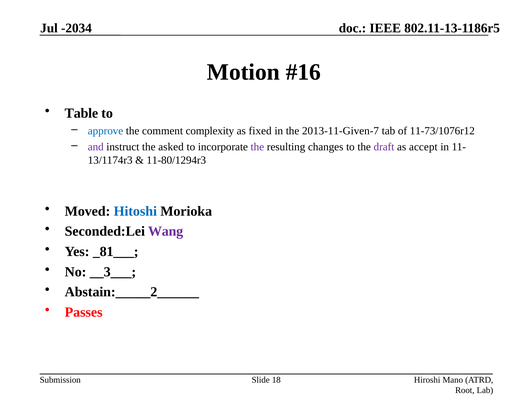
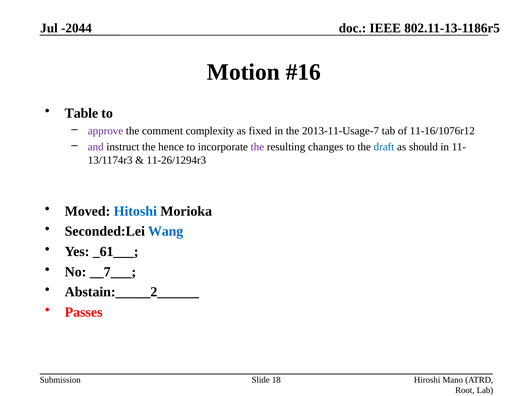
-2034: -2034 -> -2044
approve colour: blue -> purple
2013-11-Given-7: 2013-11-Given-7 -> 2013-11-Usage-7
11-73/1076r12: 11-73/1076r12 -> 11-16/1076r12
asked: asked -> hence
draft colour: purple -> blue
accept: accept -> should
11-80/1294r3: 11-80/1294r3 -> 11-26/1294r3
Wang colour: purple -> blue
_81___: _81___ -> _61___
__3___: __3___ -> __7___
